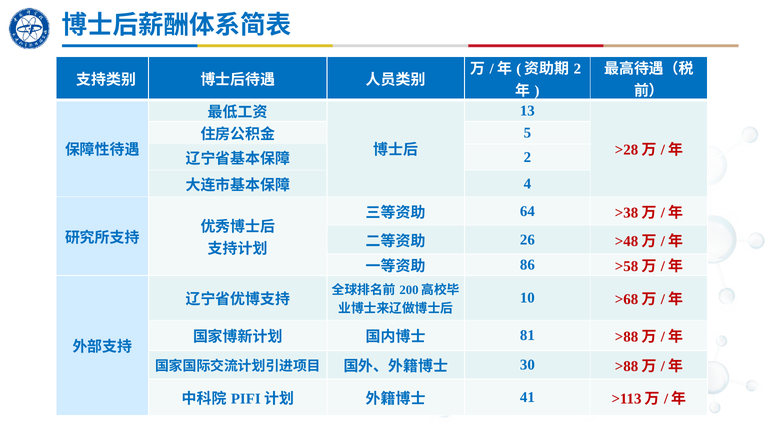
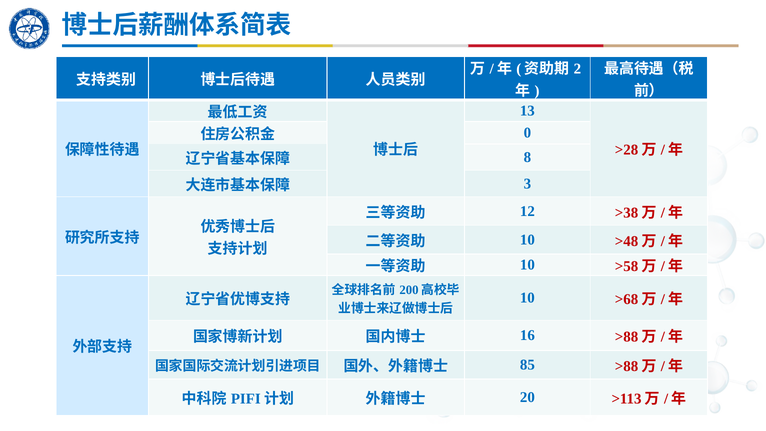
5: 5 -> 0
2 at (527, 157): 2 -> 8
4: 4 -> 3
64: 64 -> 12
26 at (527, 240): 26 -> 10
86 at (527, 265): 86 -> 10
81: 81 -> 16
30: 30 -> 85
41: 41 -> 20
